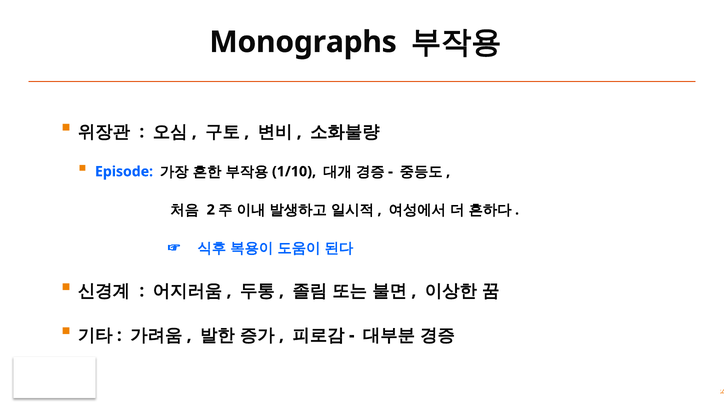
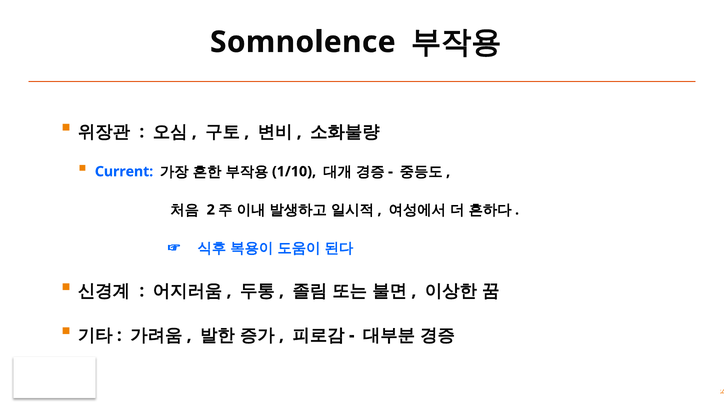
Monographs: Monographs -> Somnolence
Episode: Episode -> Current
